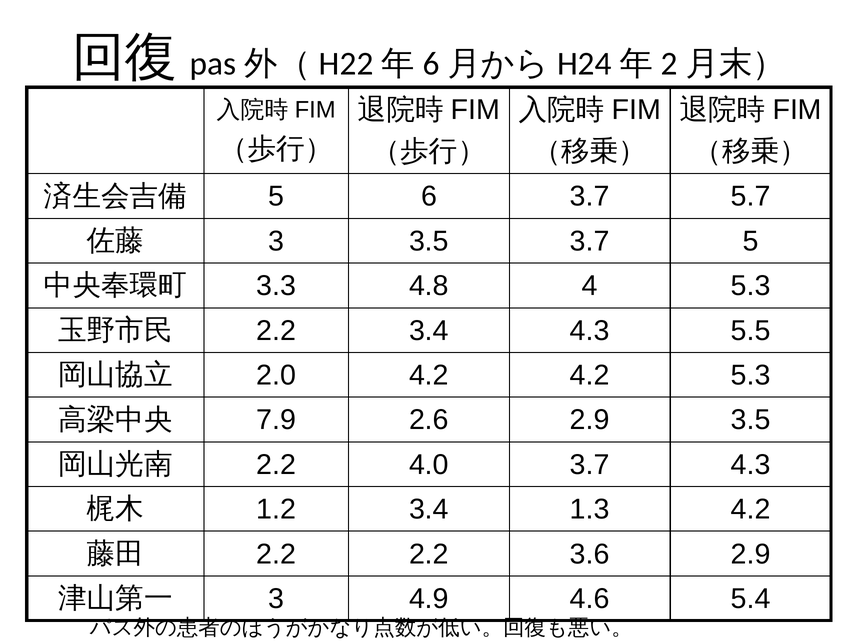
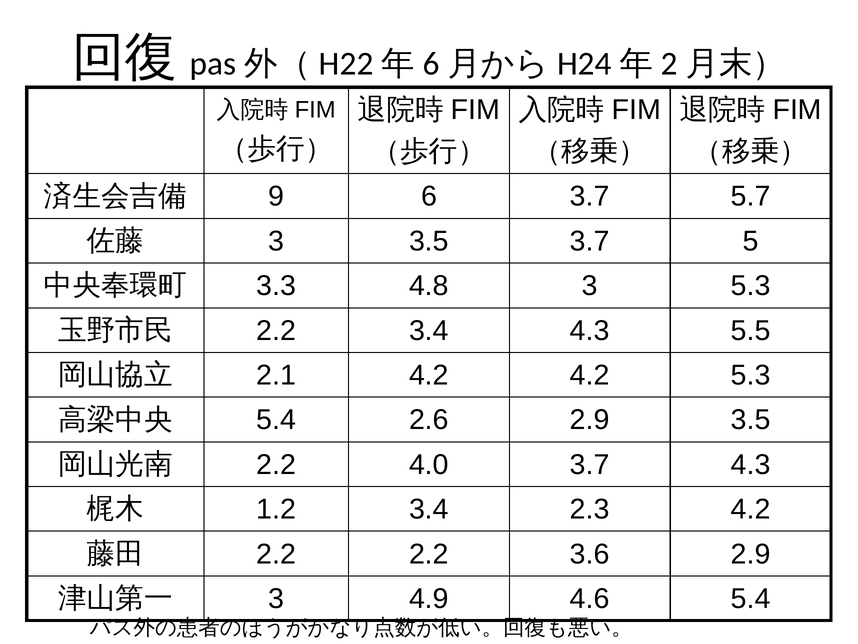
5 at (276, 196): 5 -> 9
4.8 4: 4 -> 3
2.0: 2.0 -> 2.1
7.9 at (276, 420): 7.9 -> 5.4
1.3: 1.3 -> 2.3
